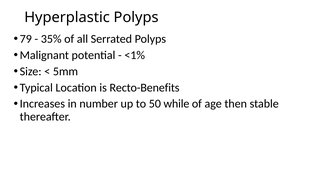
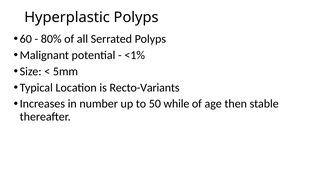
79: 79 -> 60
35%: 35% -> 80%
Recto-Benefits: Recto-Benefits -> Recto-Variants
